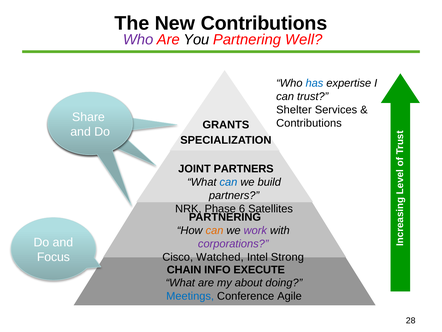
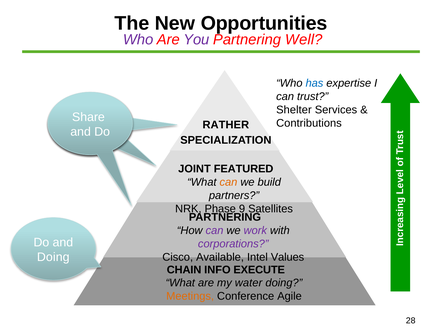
New Contributions: Contributions -> Opportunities
You colour: black -> purple
GRANTS: GRANTS -> RATHER
JOINT PARTNERS: PARTNERS -> FEATURED
can at (228, 182) colour: blue -> orange
6: 6 -> 9
can at (215, 230) colour: orange -> purple
Focus at (53, 257): Focus -> Doing
Watched: Watched -> Available
Strong: Strong -> Values
about: about -> water
Meetings colour: blue -> orange
